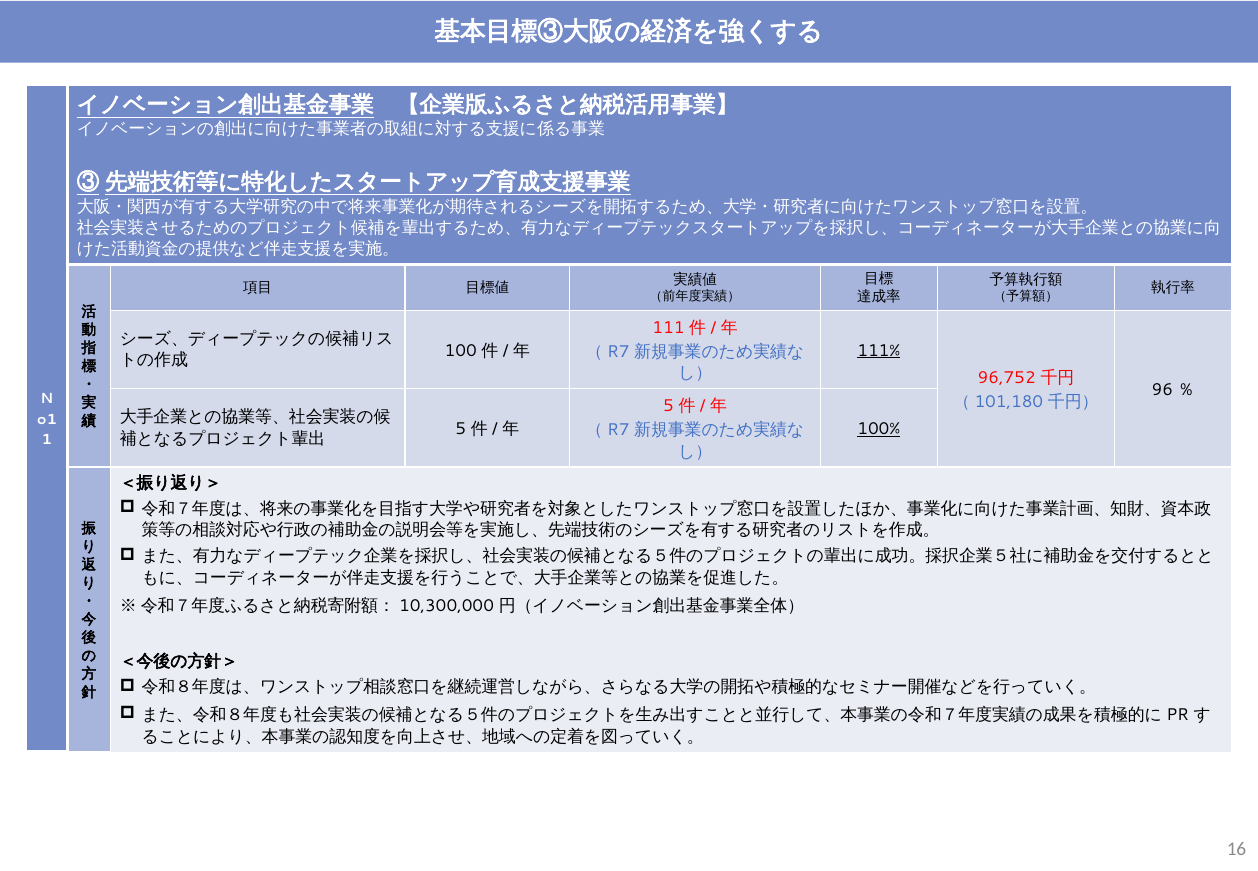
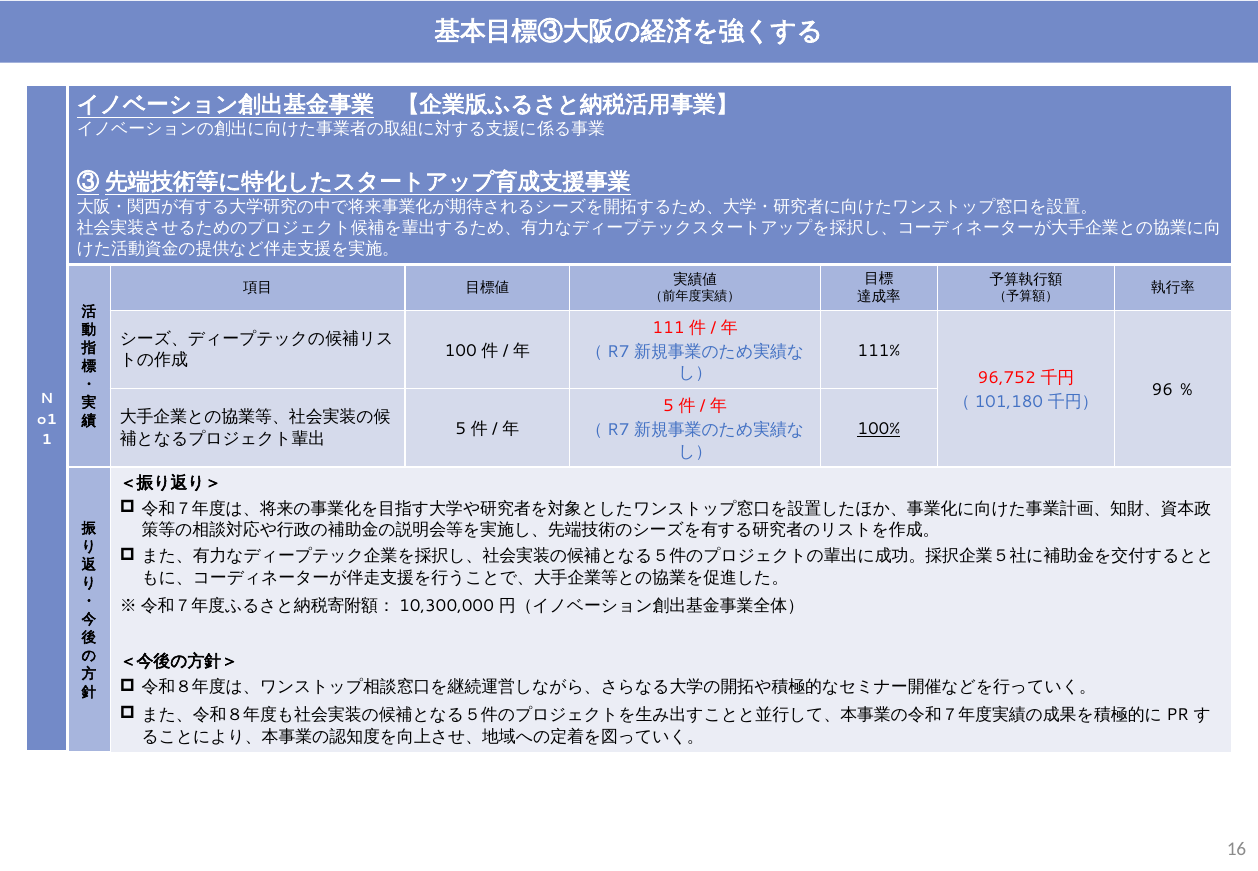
111% underline: present -> none
